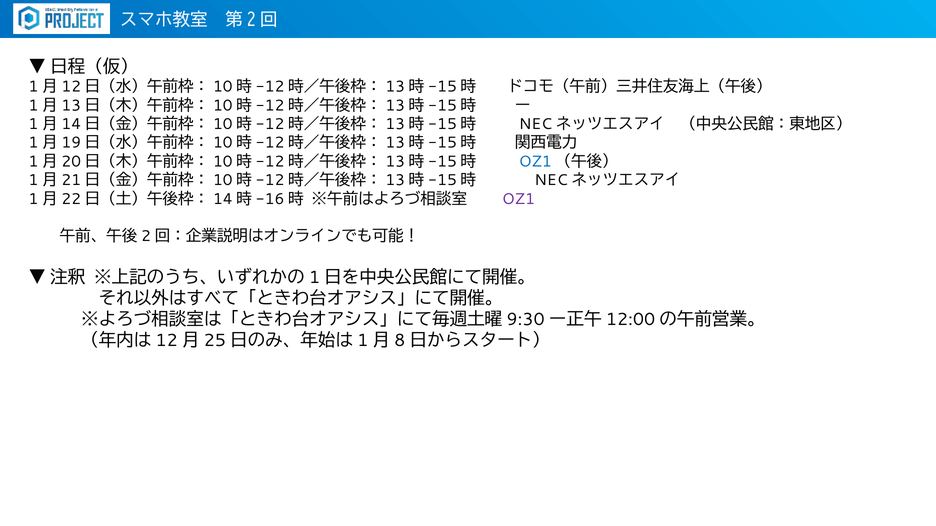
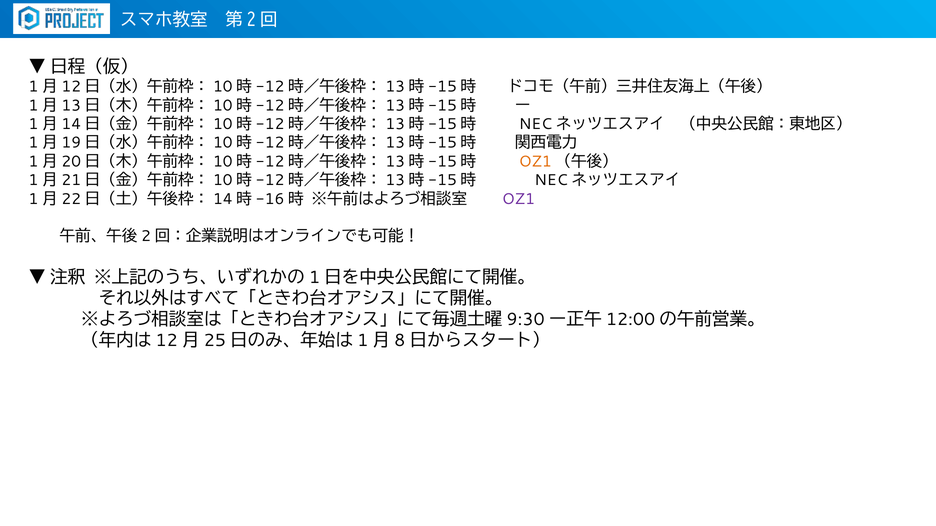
OZ1 at (535, 162) colour: blue -> orange
